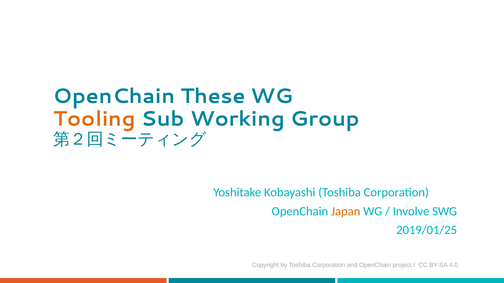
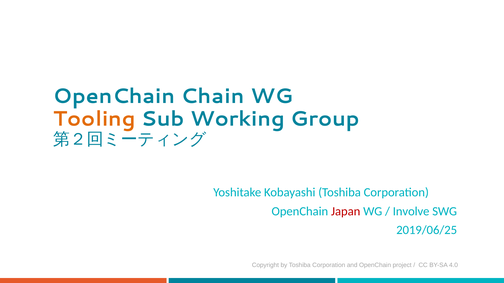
These: These -> Chain
Japan colour: orange -> red
2019/01/25: 2019/01/25 -> 2019/06/25
